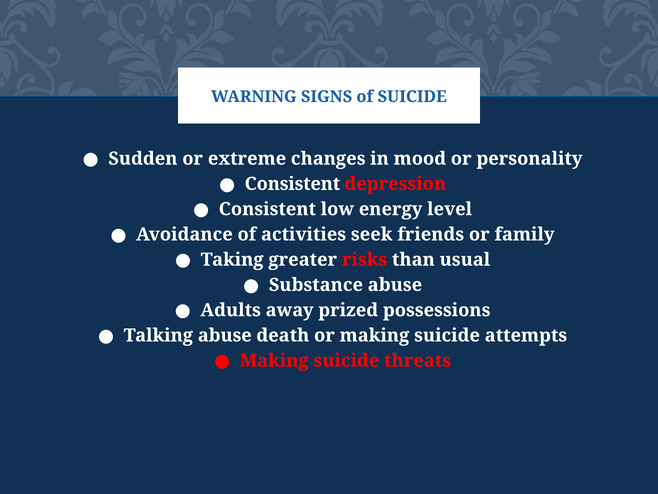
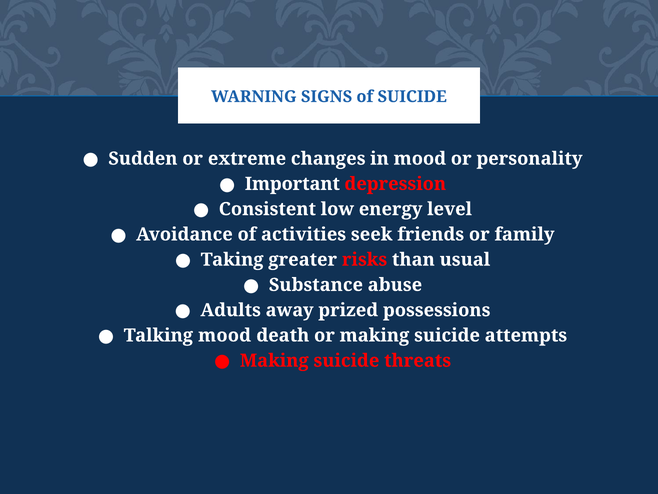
Consistent at (292, 184): Consistent -> Important
Talking abuse: abuse -> mood
